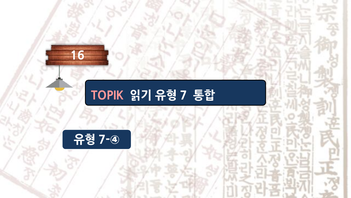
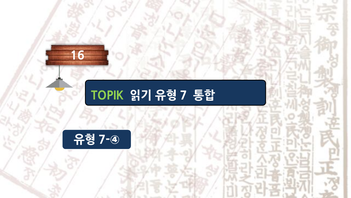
TOPIK colour: pink -> light green
